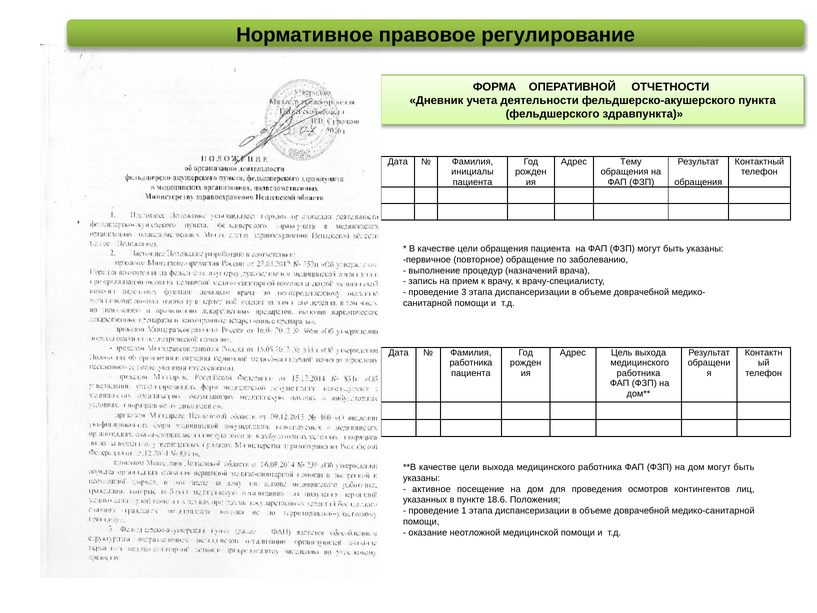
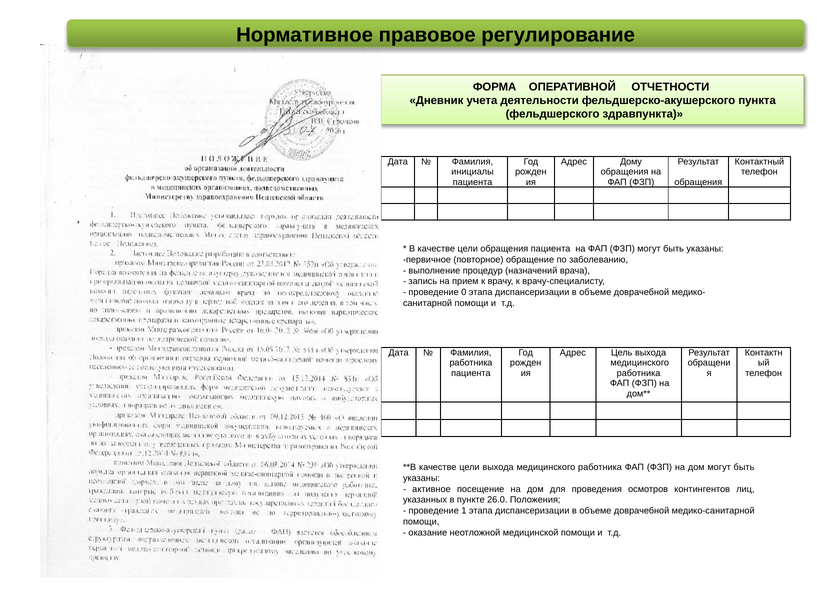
Тему: Тему -> Дому
3: 3 -> 0
18.6: 18.6 -> 26.0
